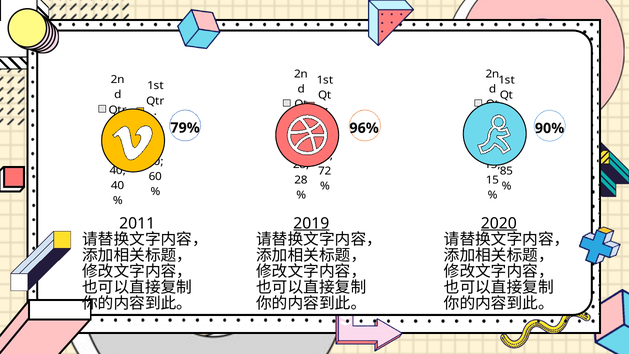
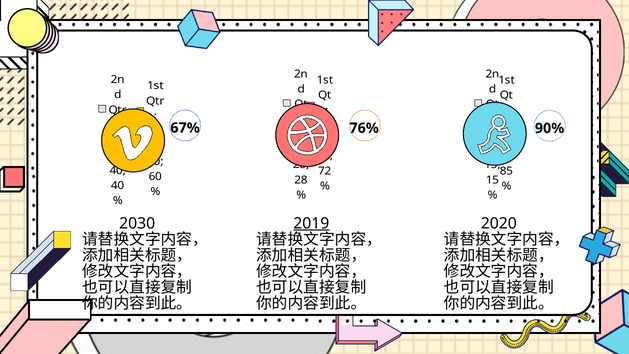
79%: 79% -> 67%
96%: 96% -> 76%
2011: 2011 -> 2030
2020 underline: present -> none
